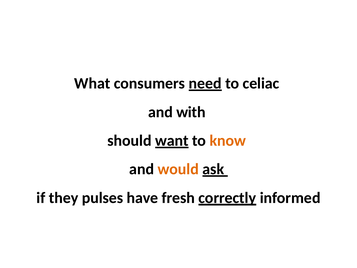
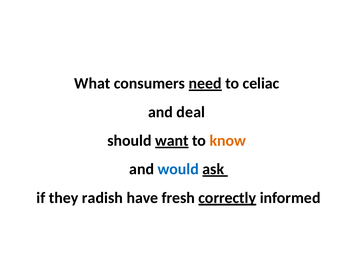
with: with -> deal
would colour: orange -> blue
pulses: pulses -> radish
